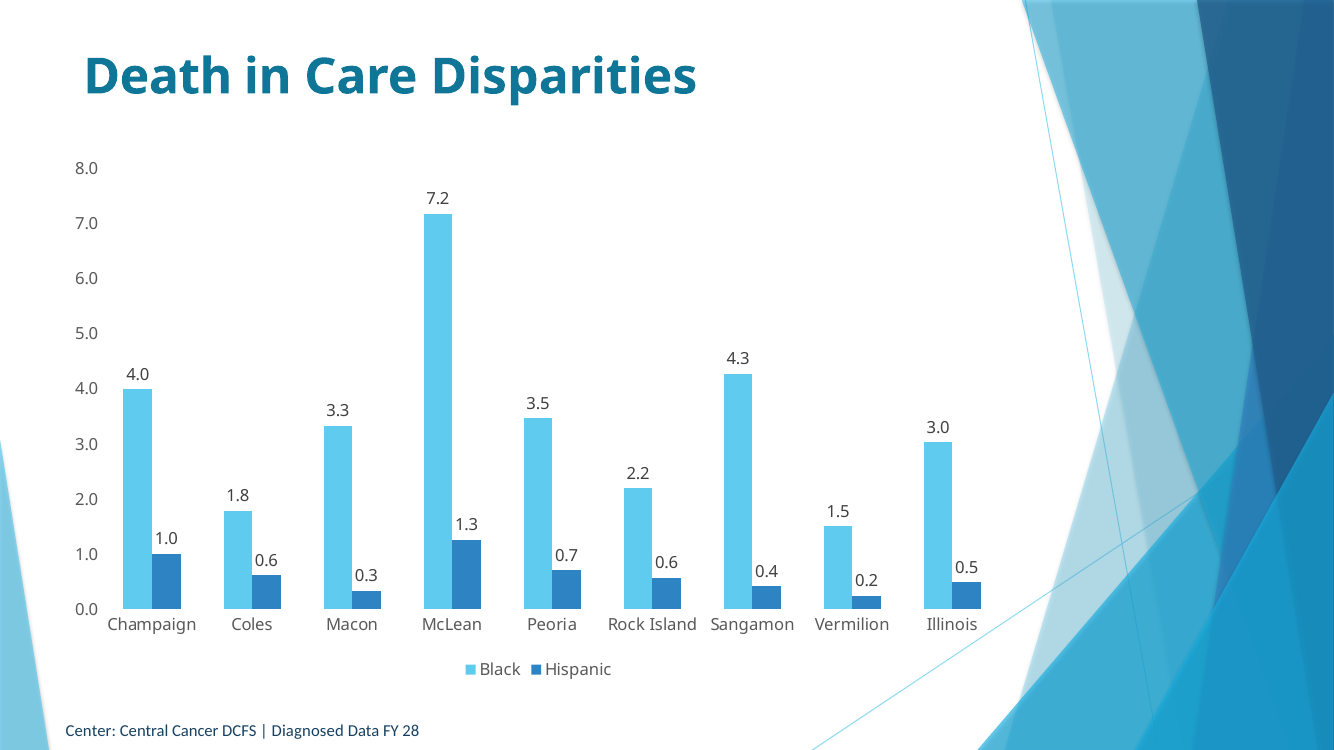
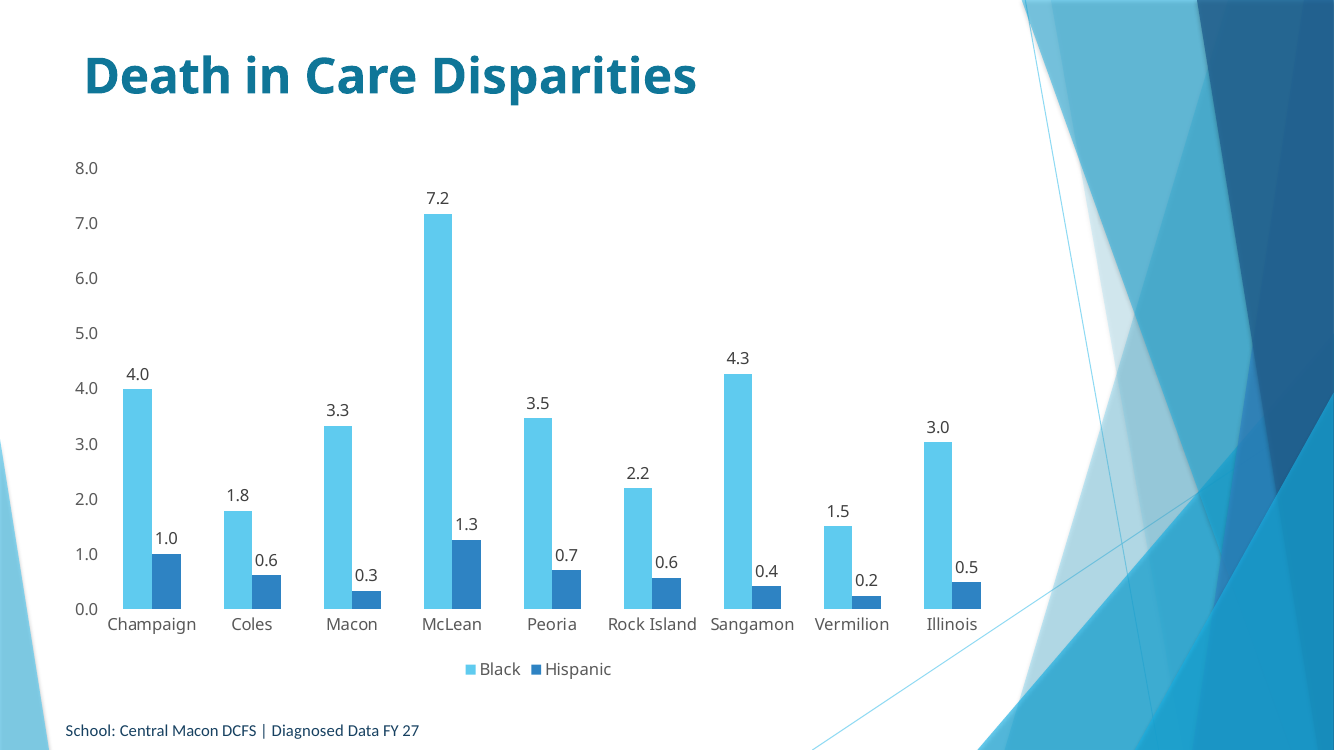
Center: Center -> School
Central Cancer: Cancer -> Macon
28: 28 -> 27
